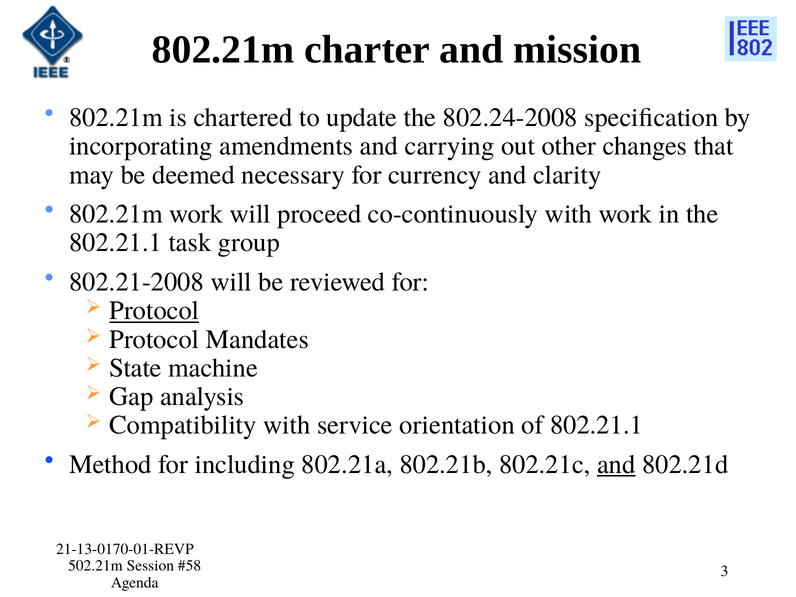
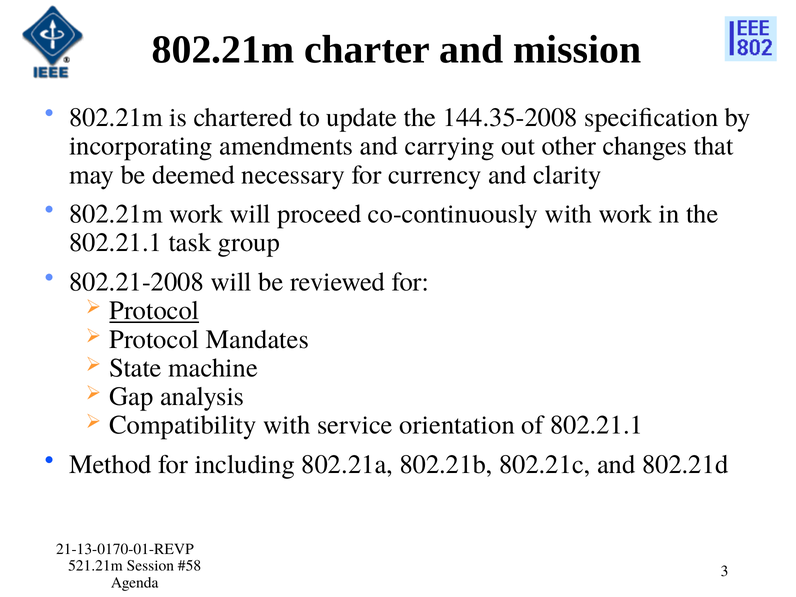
802.24-2008: 802.24-2008 -> 144.35-2008
and at (616, 464) underline: present -> none
502.21m: 502.21m -> 521.21m
